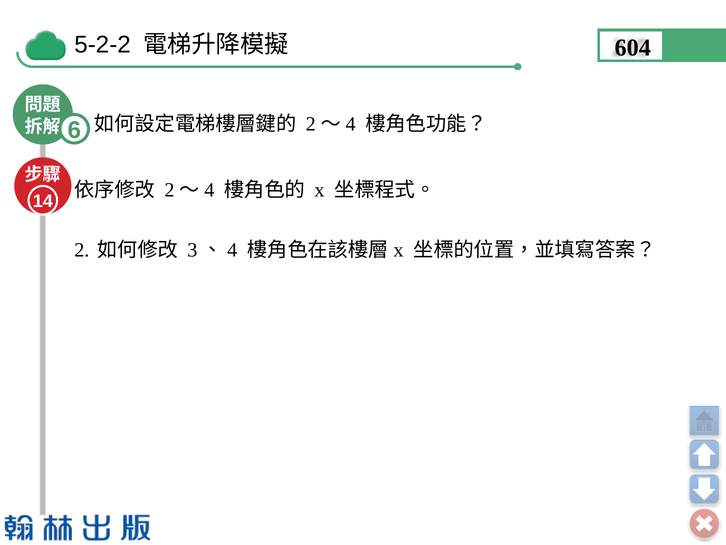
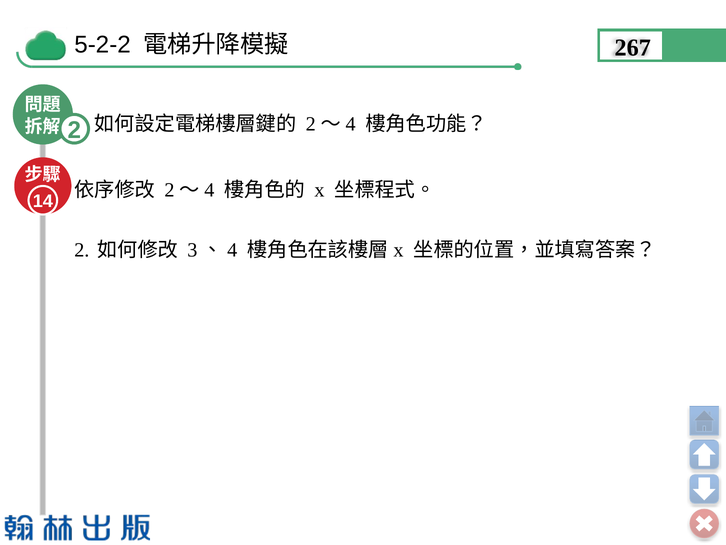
604: 604 -> 267
6 at (74, 130): 6 -> 2
